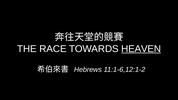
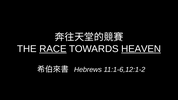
RACE underline: none -> present
